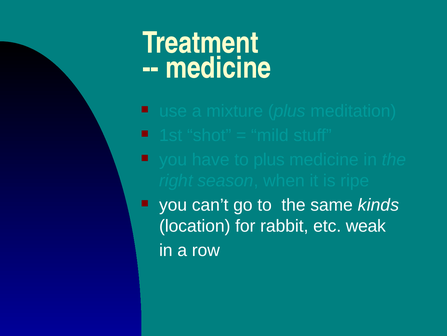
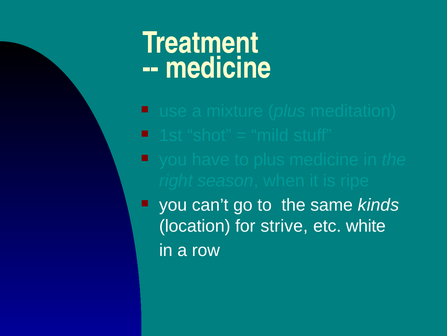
rabbit: rabbit -> strive
weak: weak -> white
